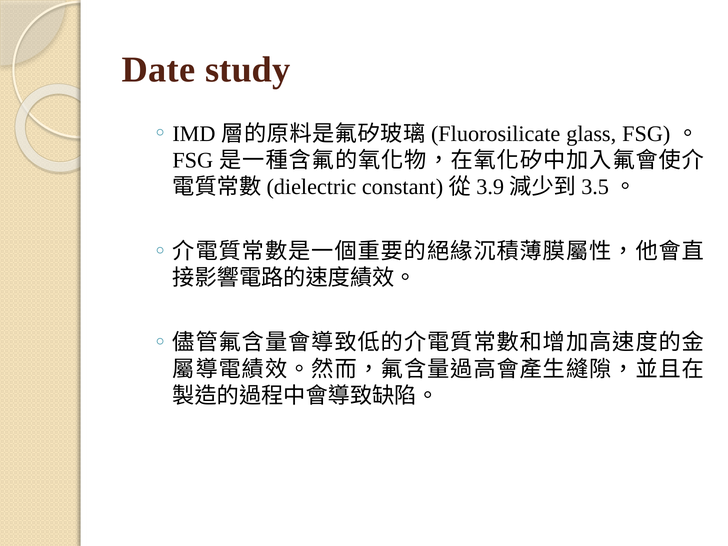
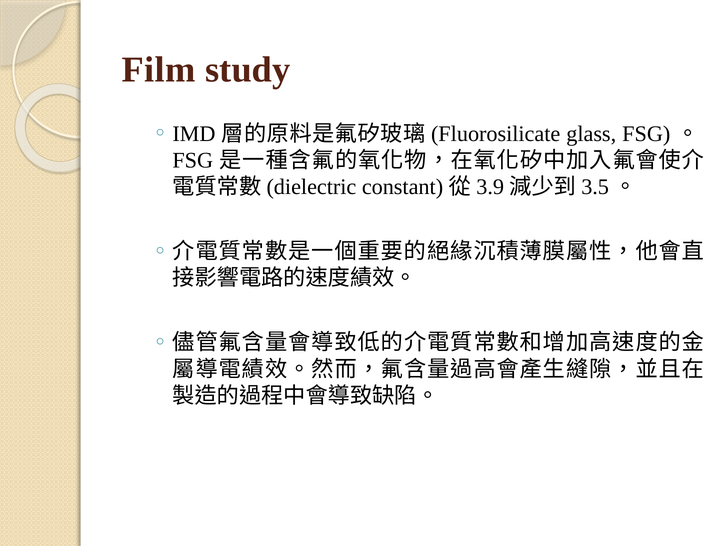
Date: Date -> Film
